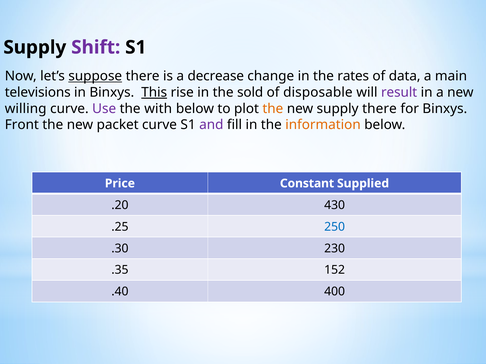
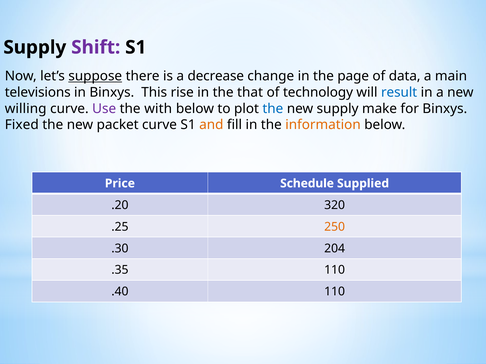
rates: rates -> page
This underline: present -> none
sold: sold -> that
disposable: disposable -> technology
result colour: purple -> blue
the at (273, 109) colour: orange -> blue
supply there: there -> make
Front: Front -> Fixed
and colour: purple -> orange
Constant: Constant -> Schedule
430: 430 -> 320
250 colour: blue -> orange
230: 230 -> 204
.35 152: 152 -> 110
.40 400: 400 -> 110
